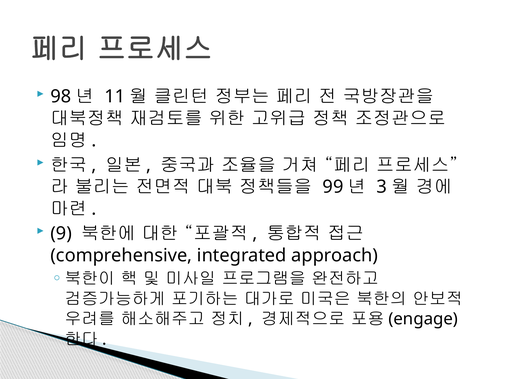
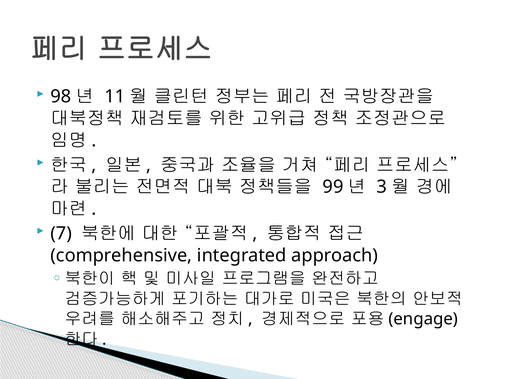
9: 9 -> 7
